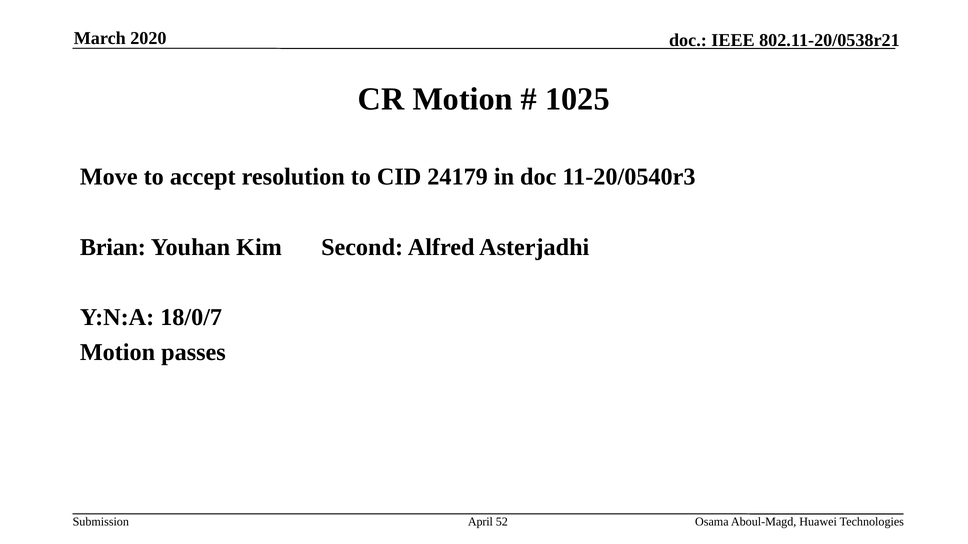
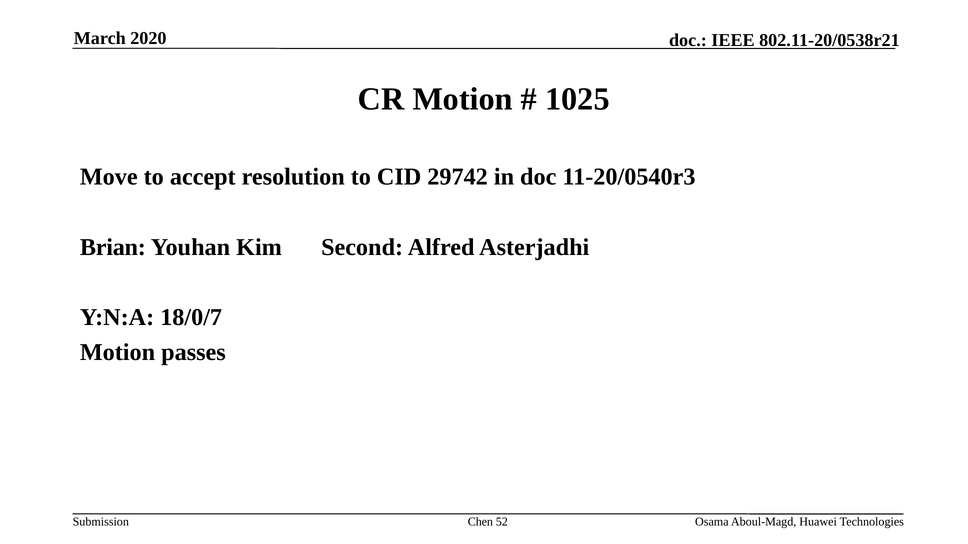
24179: 24179 -> 29742
April: April -> Chen
